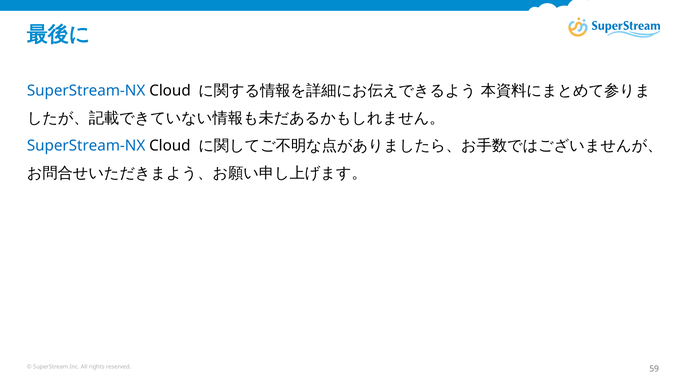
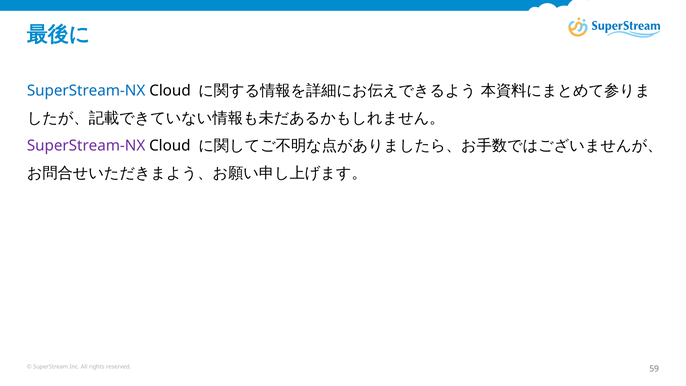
SuperStream-NX at (86, 146) colour: blue -> purple
